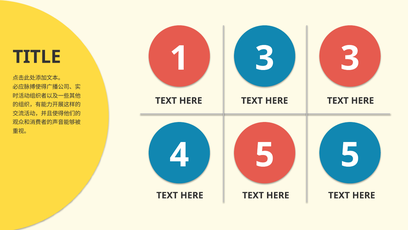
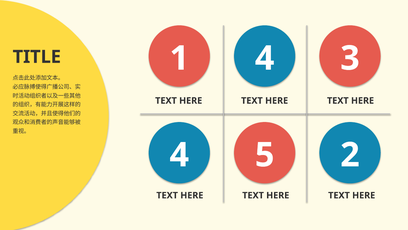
1 3: 3 -> 4
5 5: 5 -> 2
